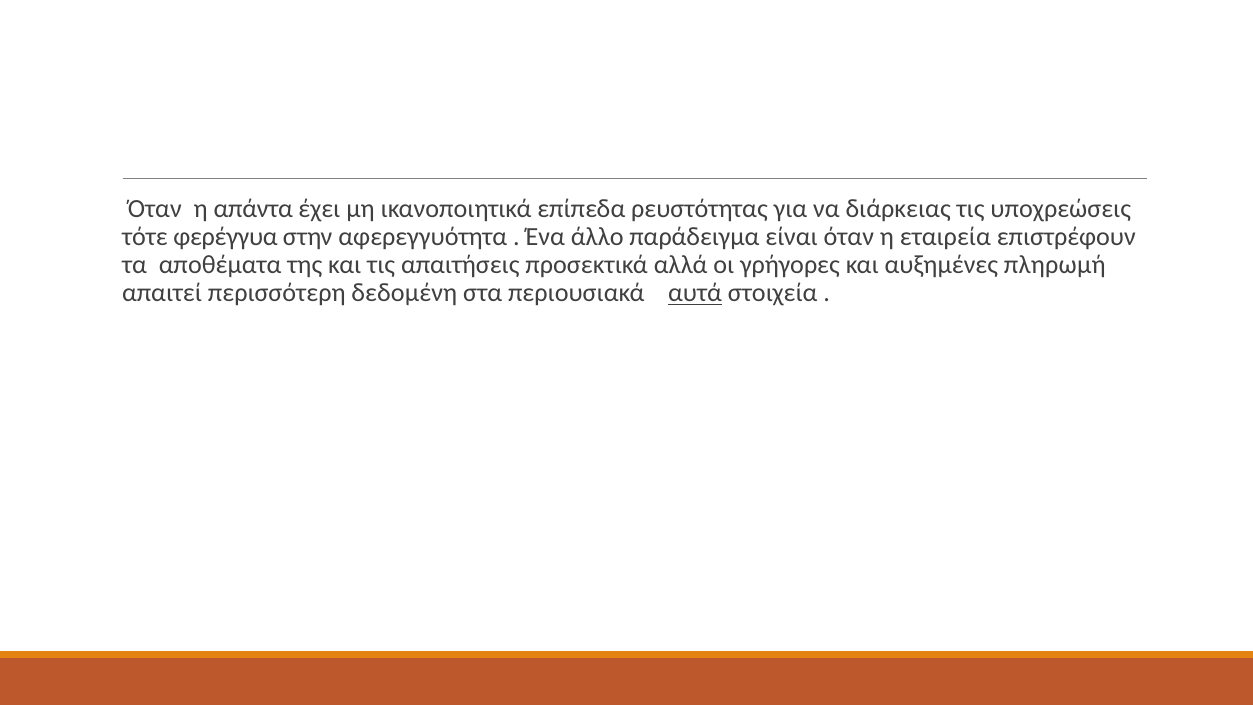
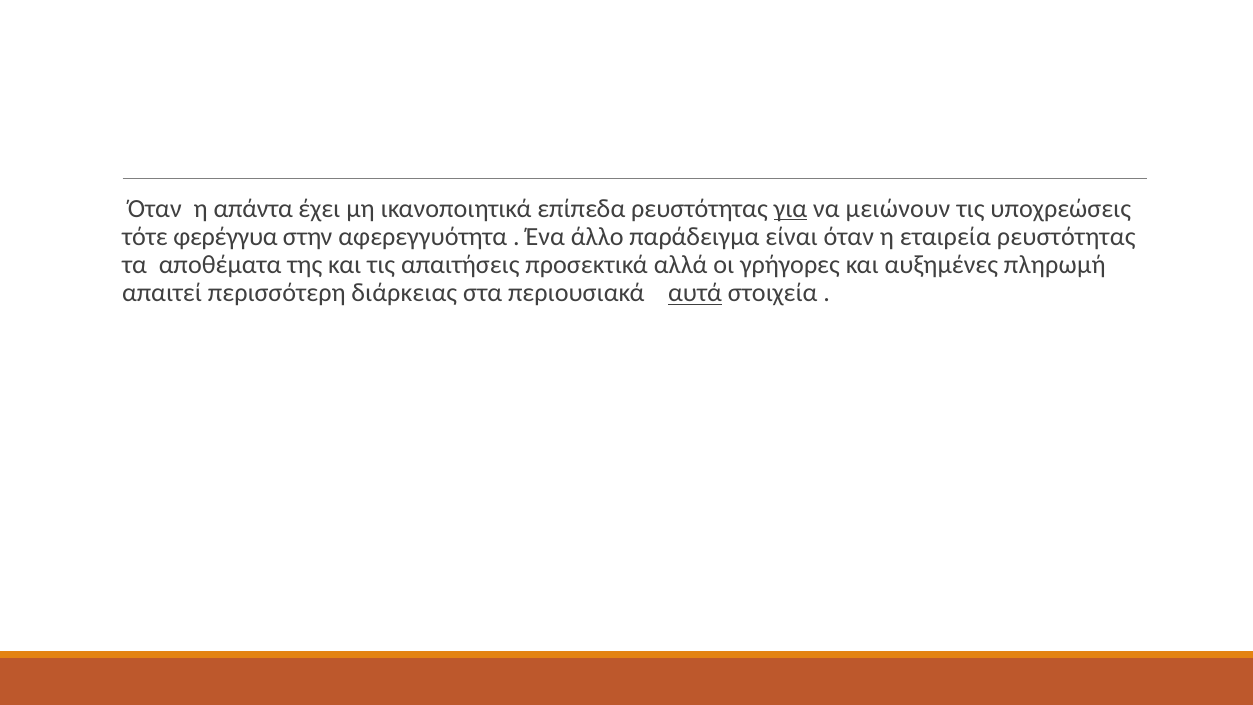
για underline: none -> present
διάρκειας: διάρκειας -> μειώνουν
εταιρεία επιστρέφουν: επιστρέφουν -> ρευστότητας
δεδομένη: δεδομένη -> διάρκειας
